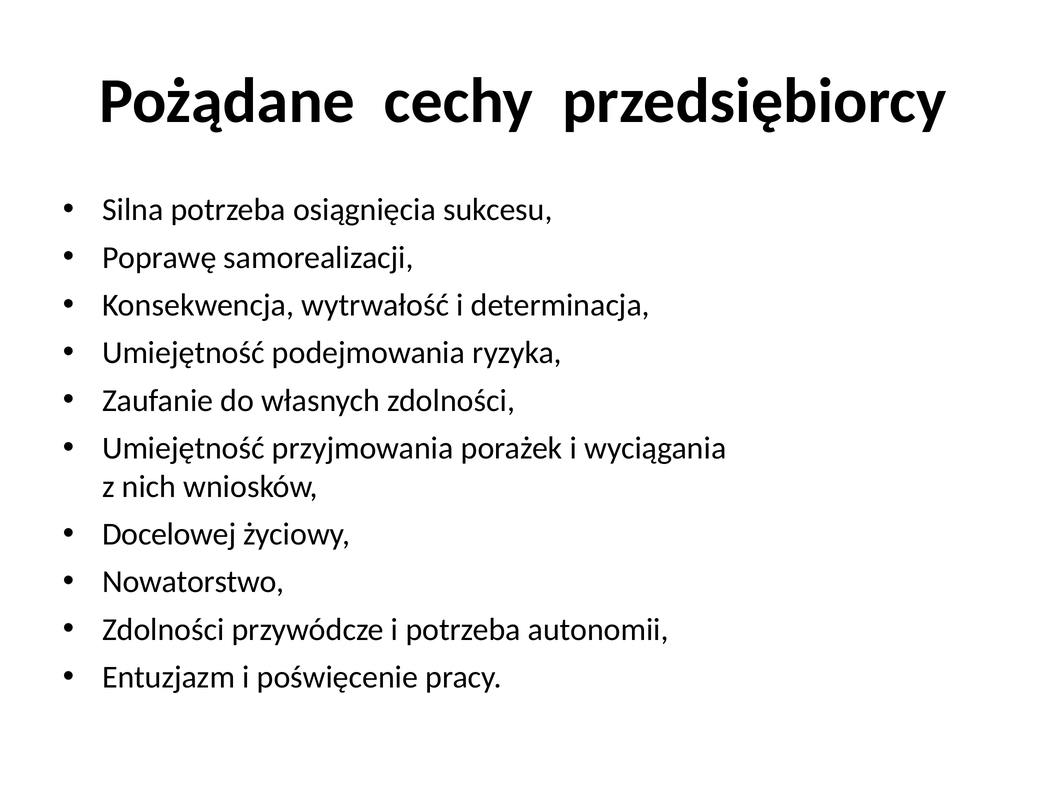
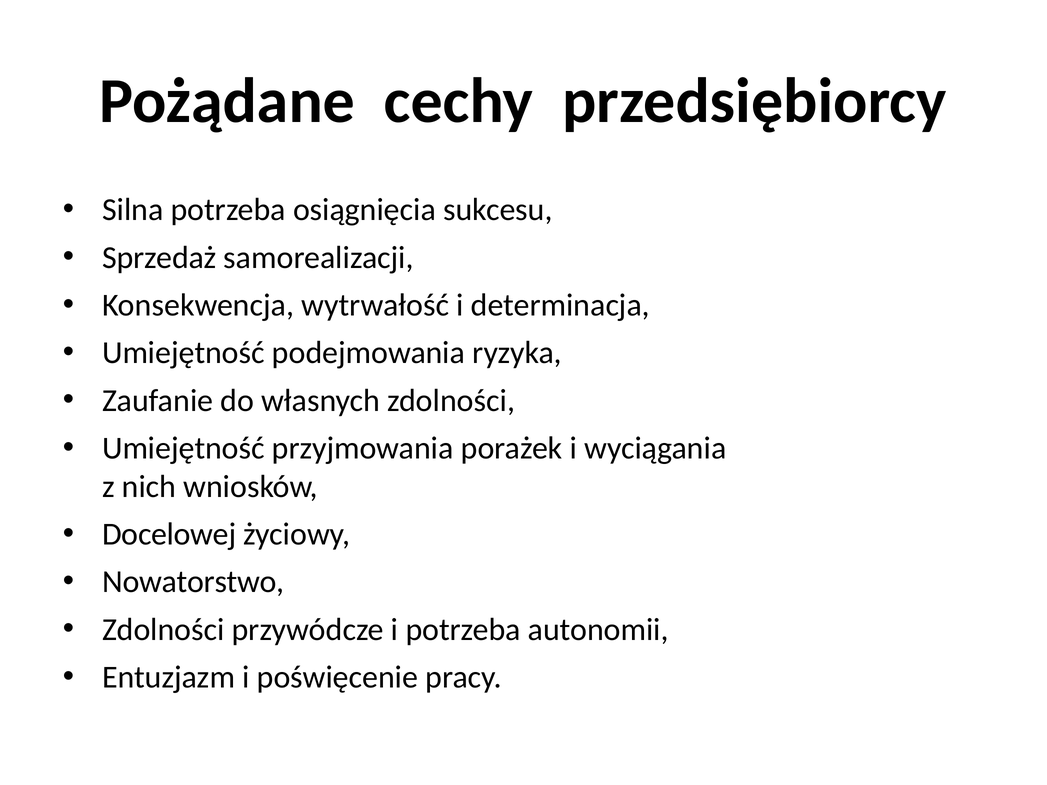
Poprawę: Poprawę -> Sprzedaż
